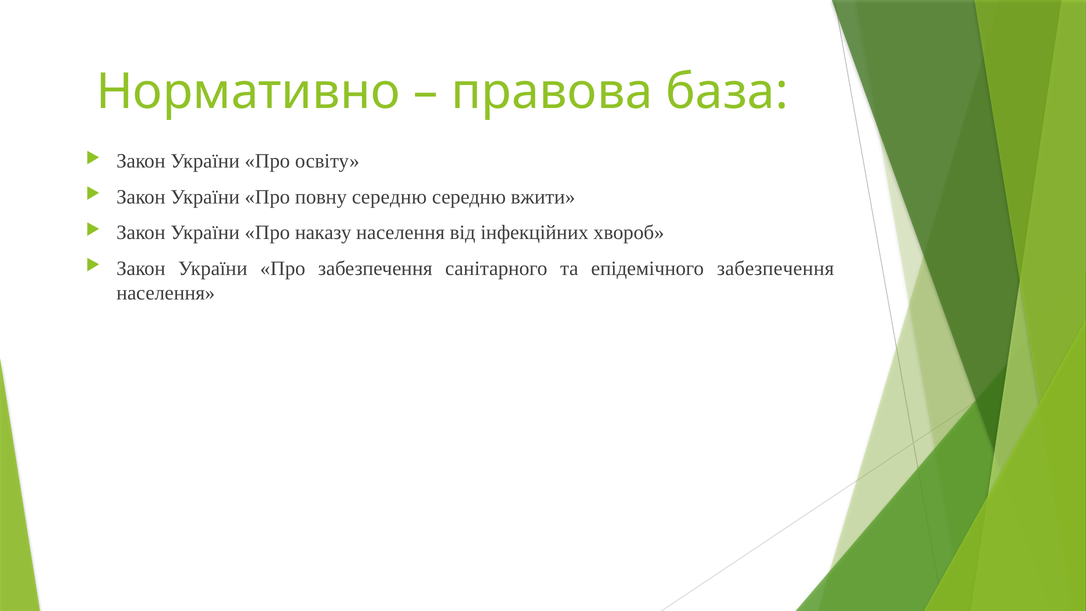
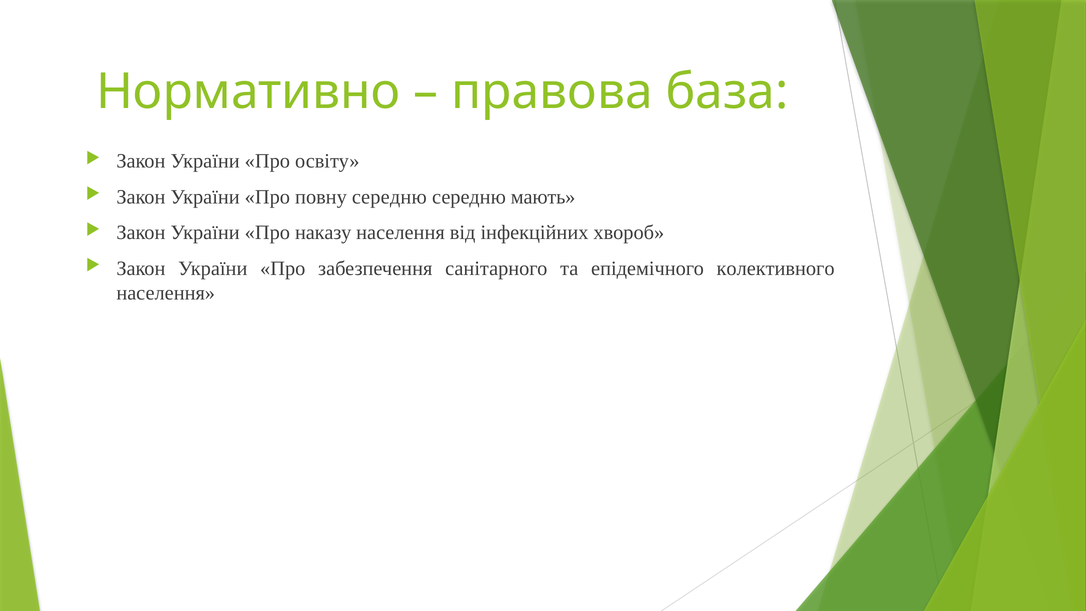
вжити: вжити -> мають
епідемічного забезпечення: забезпечення -> колективного
